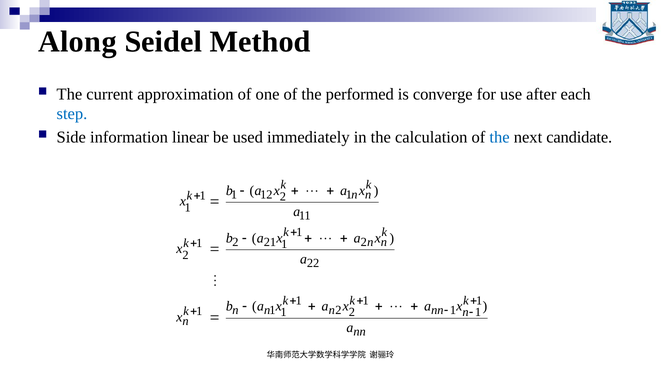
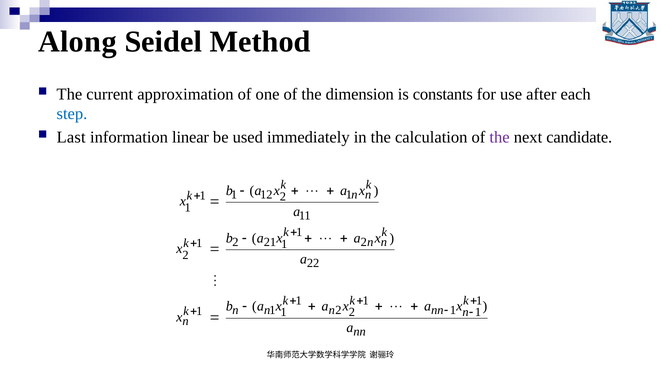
performed: performed -> dimension
converge: converge -> constants
Side: Side -> Last
the at (500, 137) colour: blue -> purple
